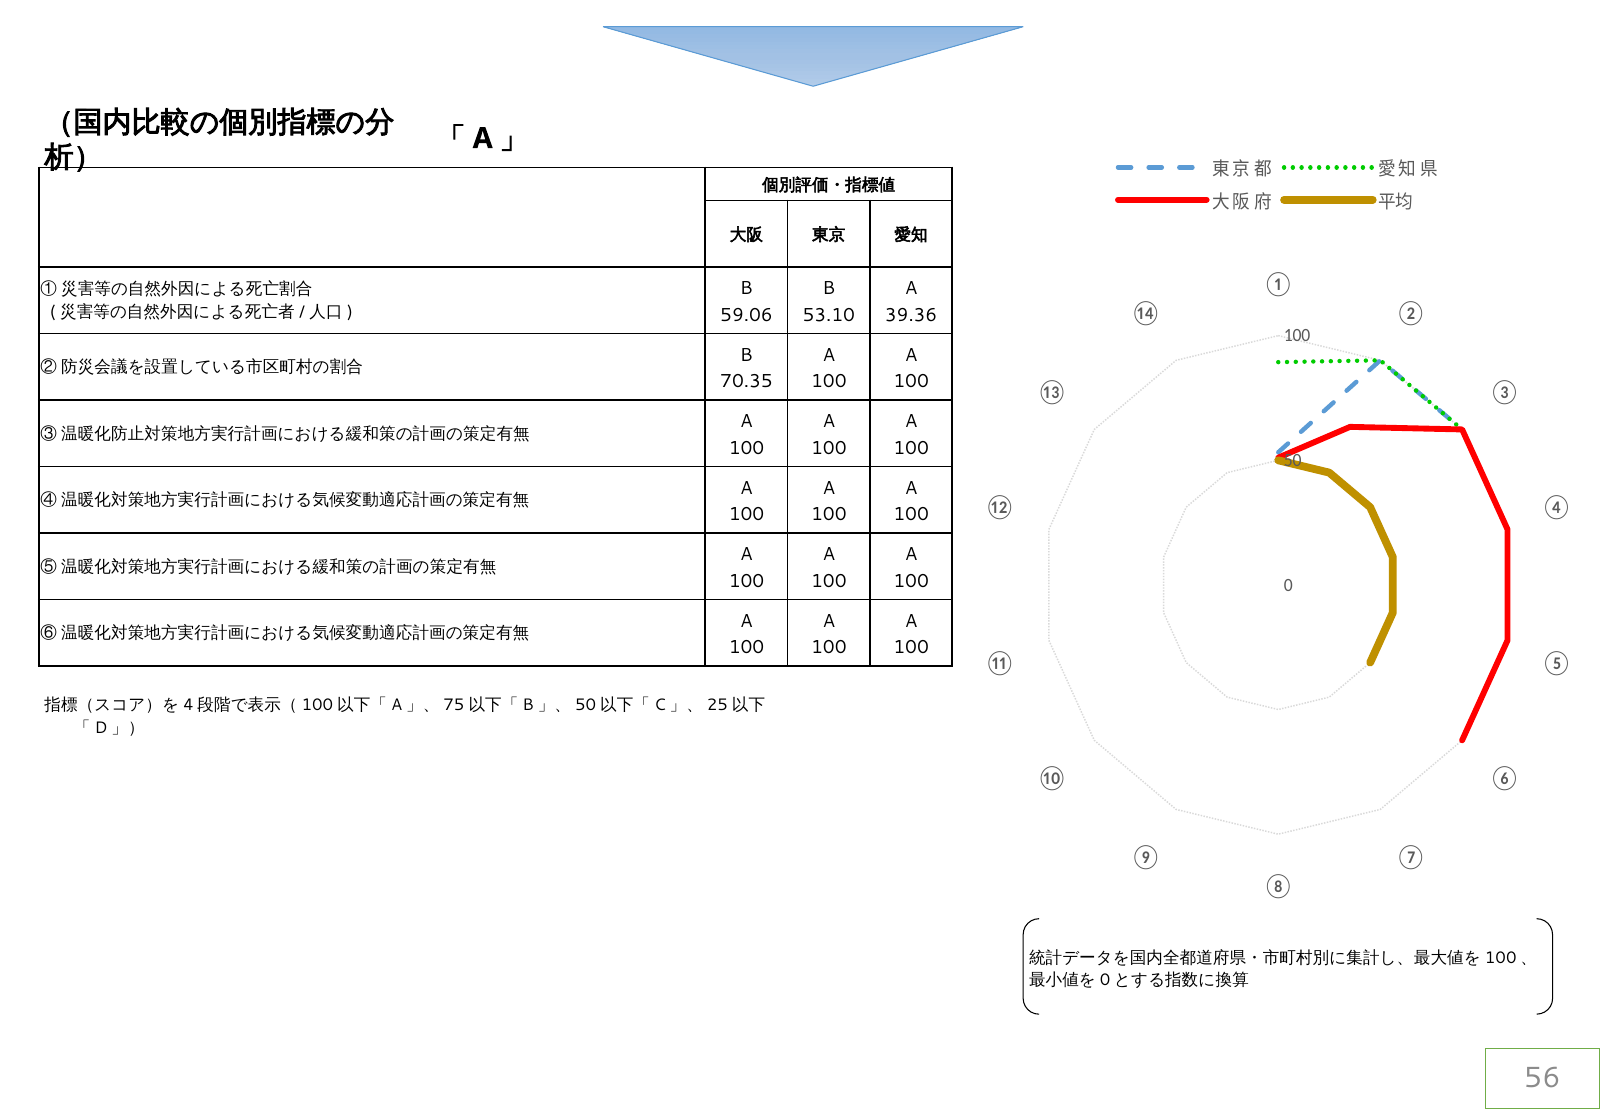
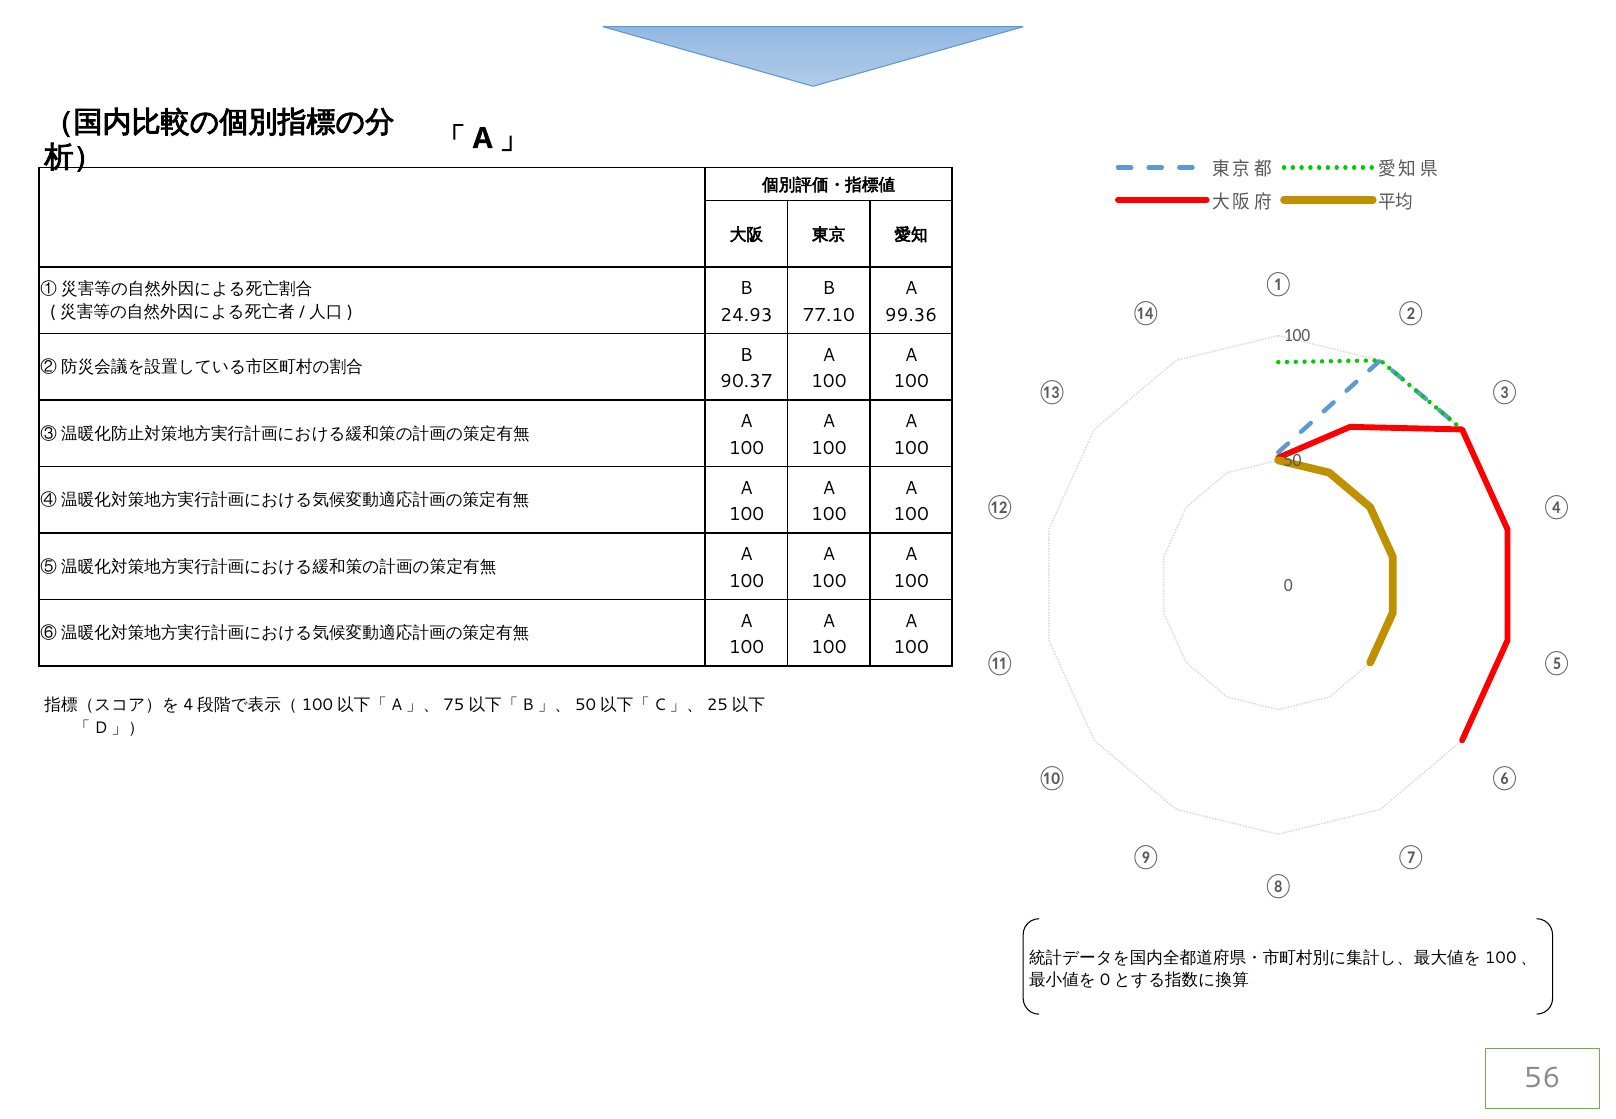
59.06: 59.06 -> 24.93
53.10: 53.10 -> 77.10
39.36: 39.36 -> 99.36
70.35: 70.35 -> 90.37
